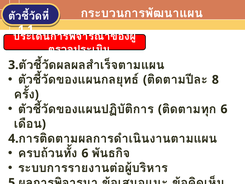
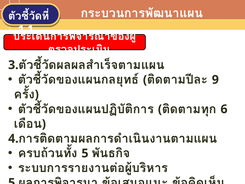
8: 8 -> 9
6 at (85, 153): 6 -> 5
